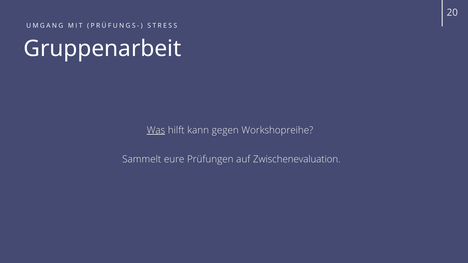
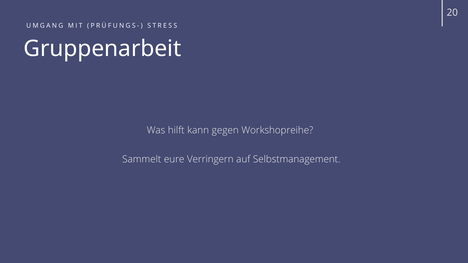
Was underline: present -> none
Prüfungen: Prüfungen -> Verringern
Zwischenevaluation: Zwischenevaluation -> Selbstmanagement
